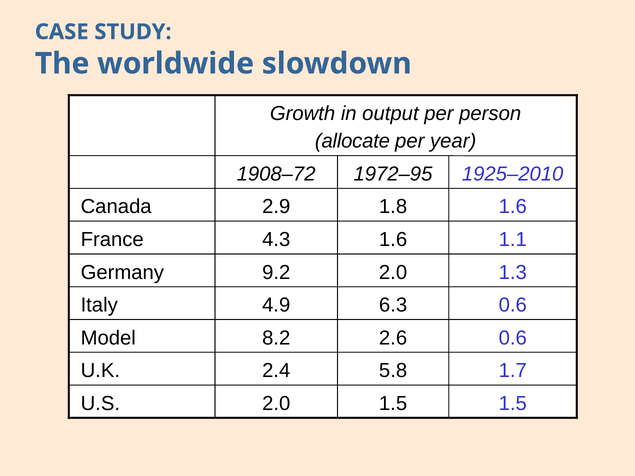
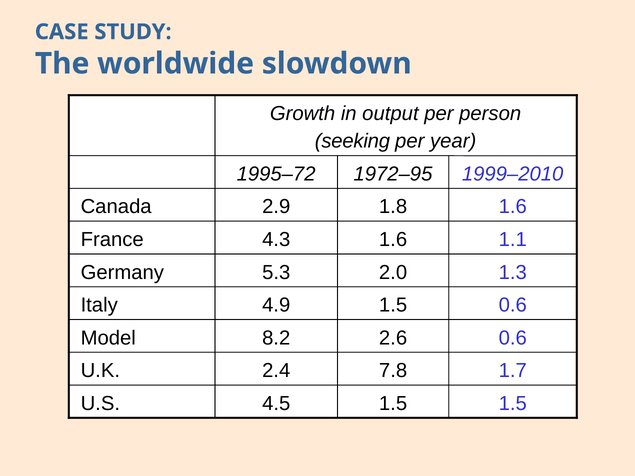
allocate: allocate -> seeking
1908–72: 1908–72 -> 1995–72
1925–2010: 1925–2010 -> 1999–2010
9.2: 9.2 -> 5.3
6.3 at (393, 305): 6.3 -> 1.5
5.8: 5.8 -> 7.8
2.0 at (276, 404): 2.0 -> 4.5
